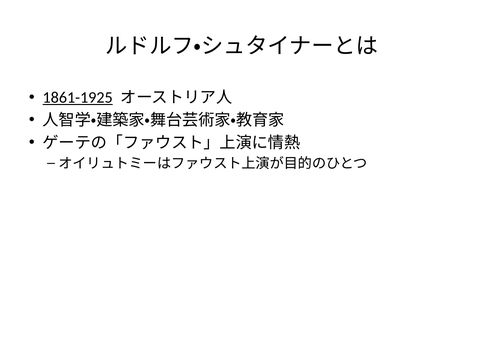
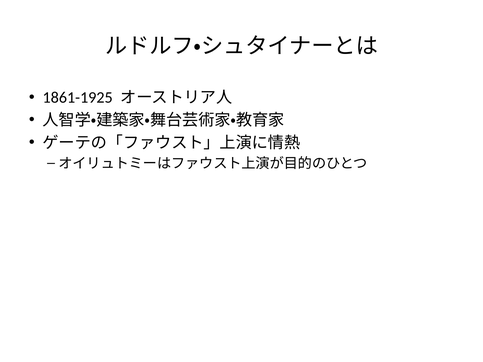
1861-1925 underline: present -> none
